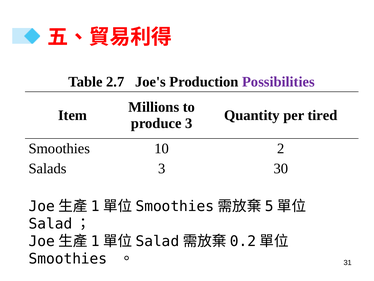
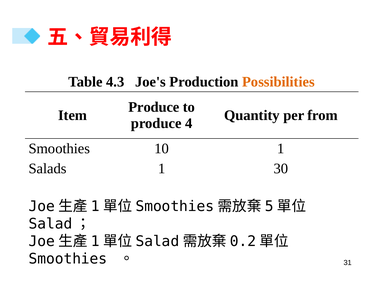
2.7: 2.7 -> 4.3
Possibilities colour: purple -> orange
Millions at (154, 107): Millions -> Produce
tired: tired -> from
produce 3: 3 -> 4
10 2: 2 -> 1
Salads 3: 3 -> 1
